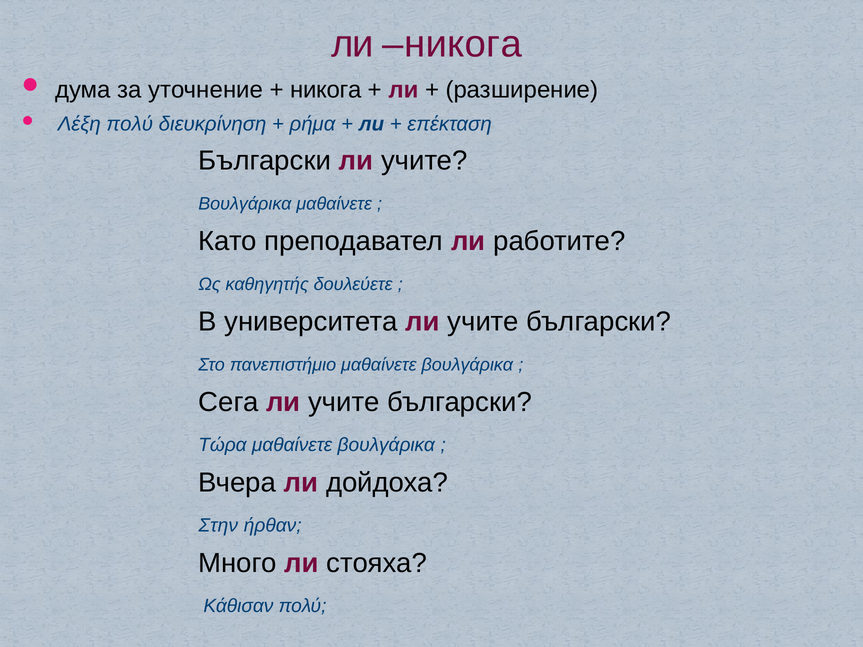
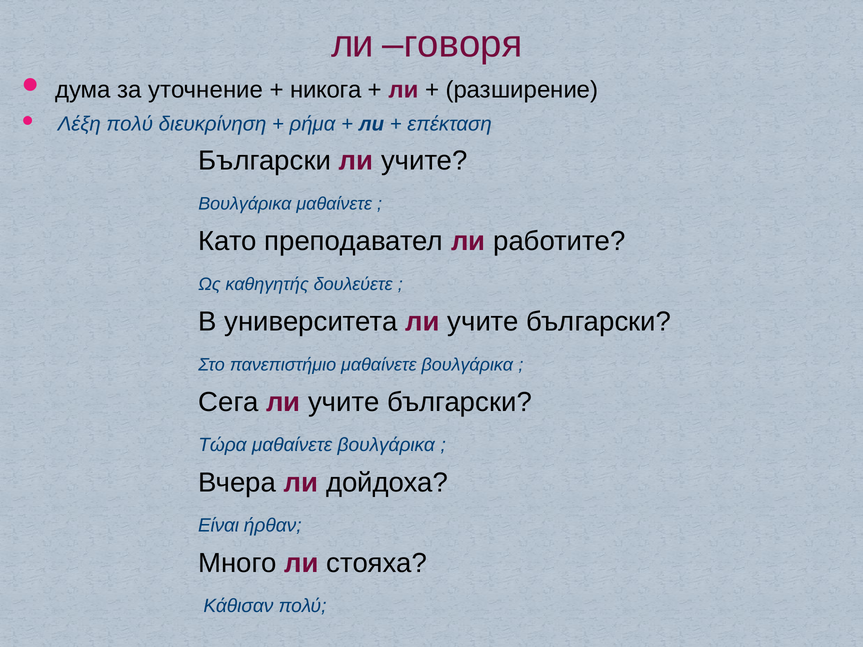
ли никога: никога -> говоря
Στην: Στην -> Είναι
